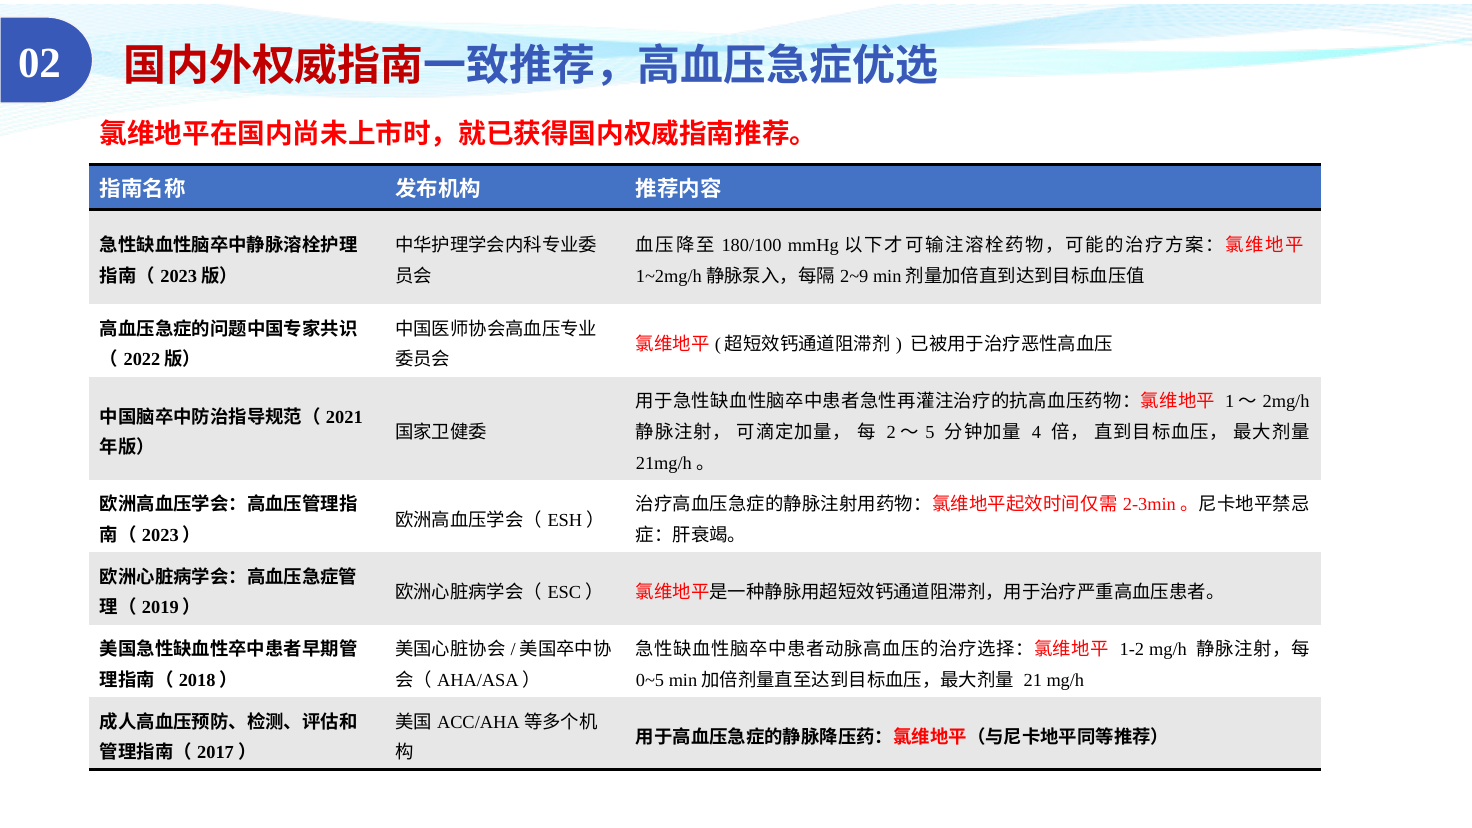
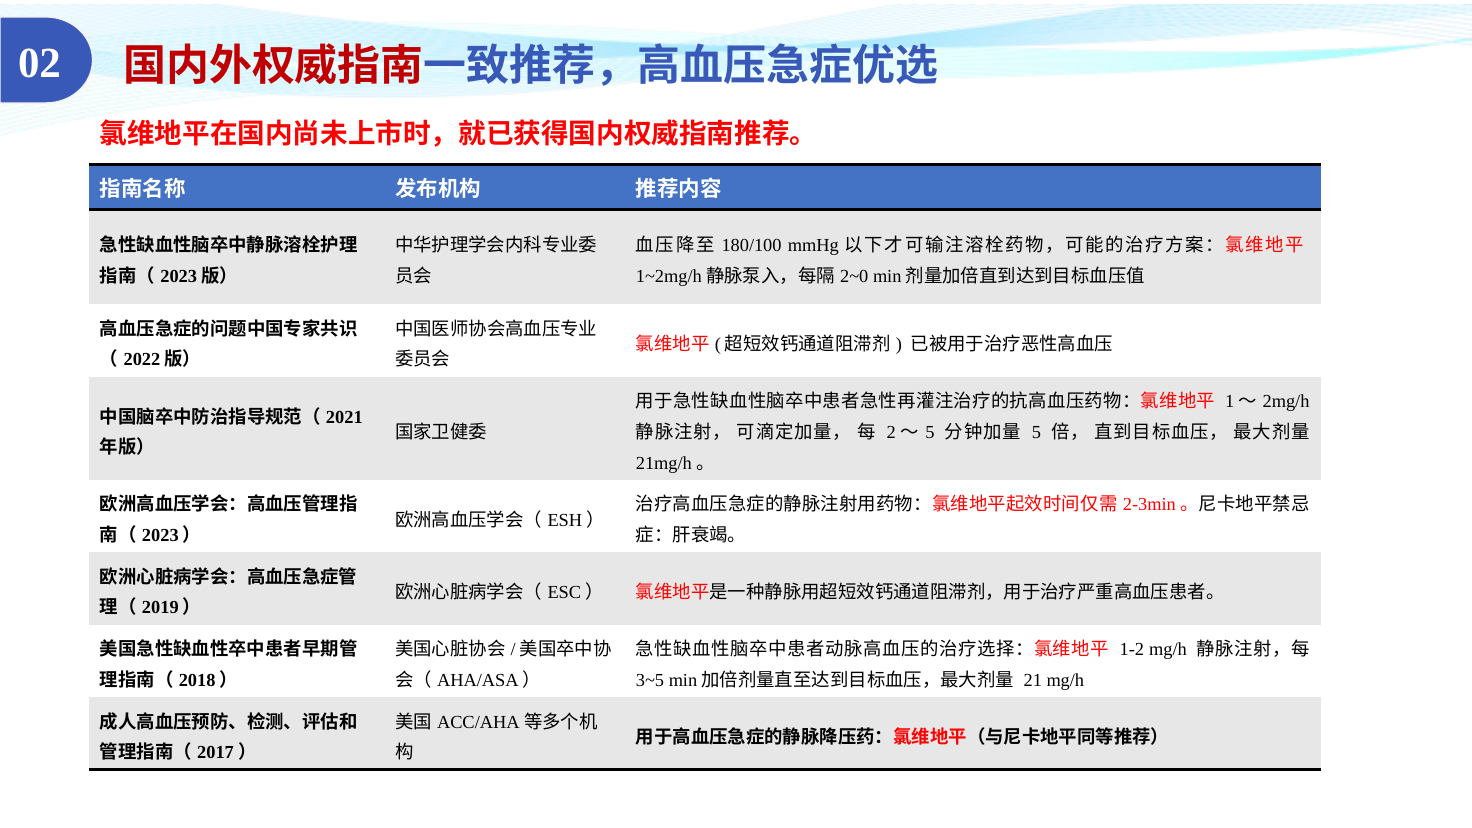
2~9: 2~9 -> 2~0
4 at (1037, 432): 4 -> 5
0~5: 0~5 -> 3~5
